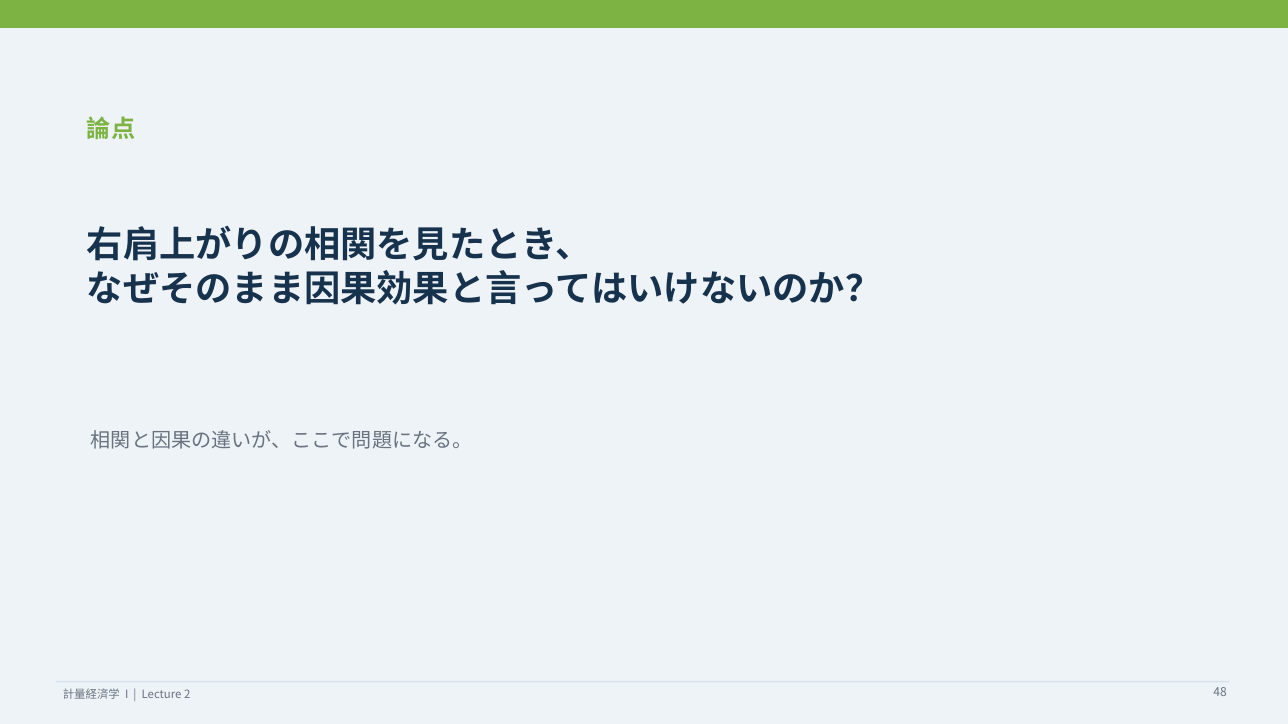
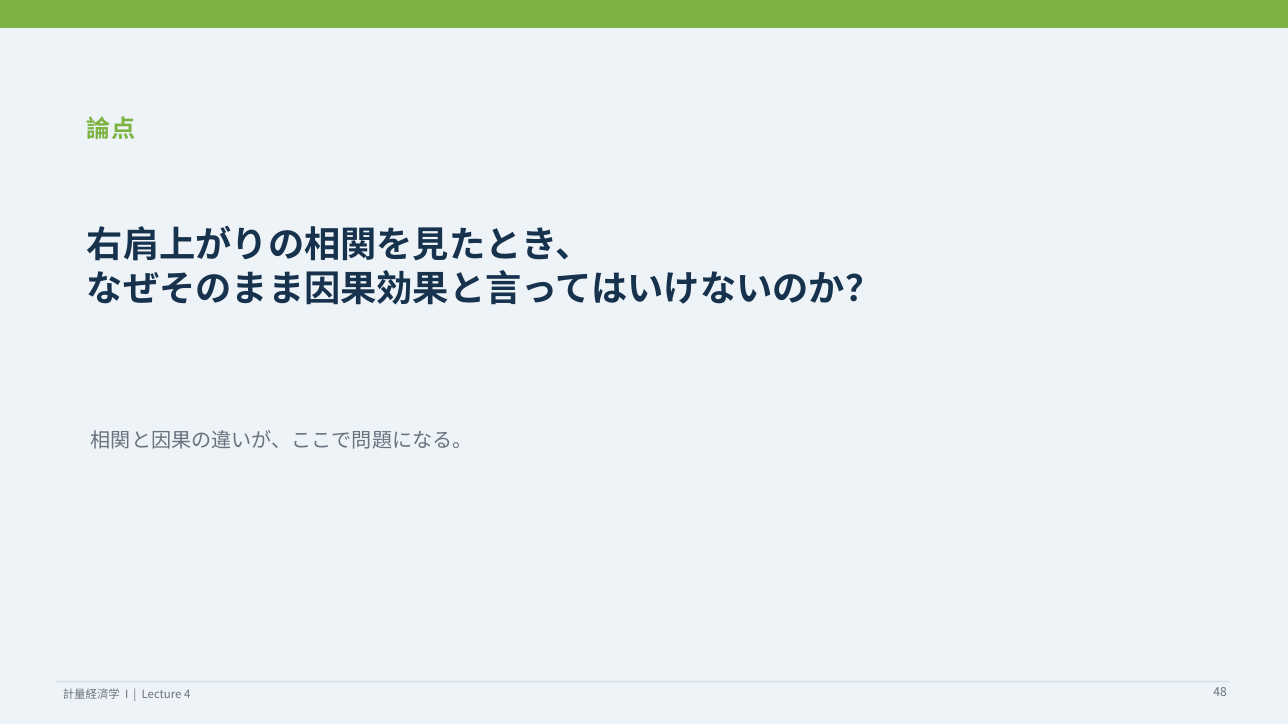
2: 2 -> 4
